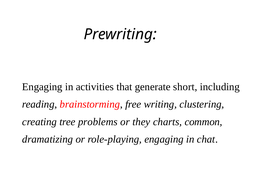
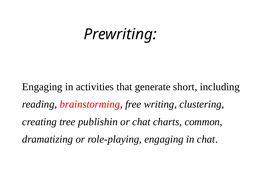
problems: problems -> publishin
or they: they -> chat
